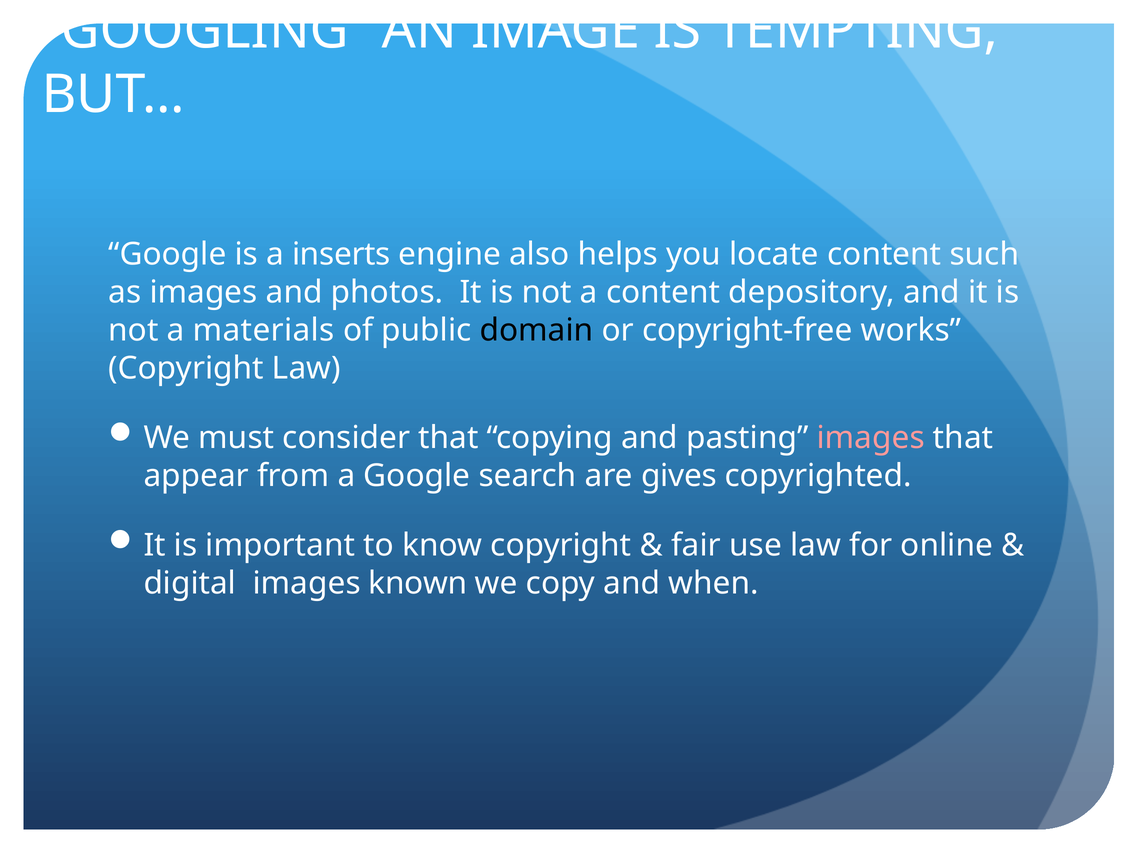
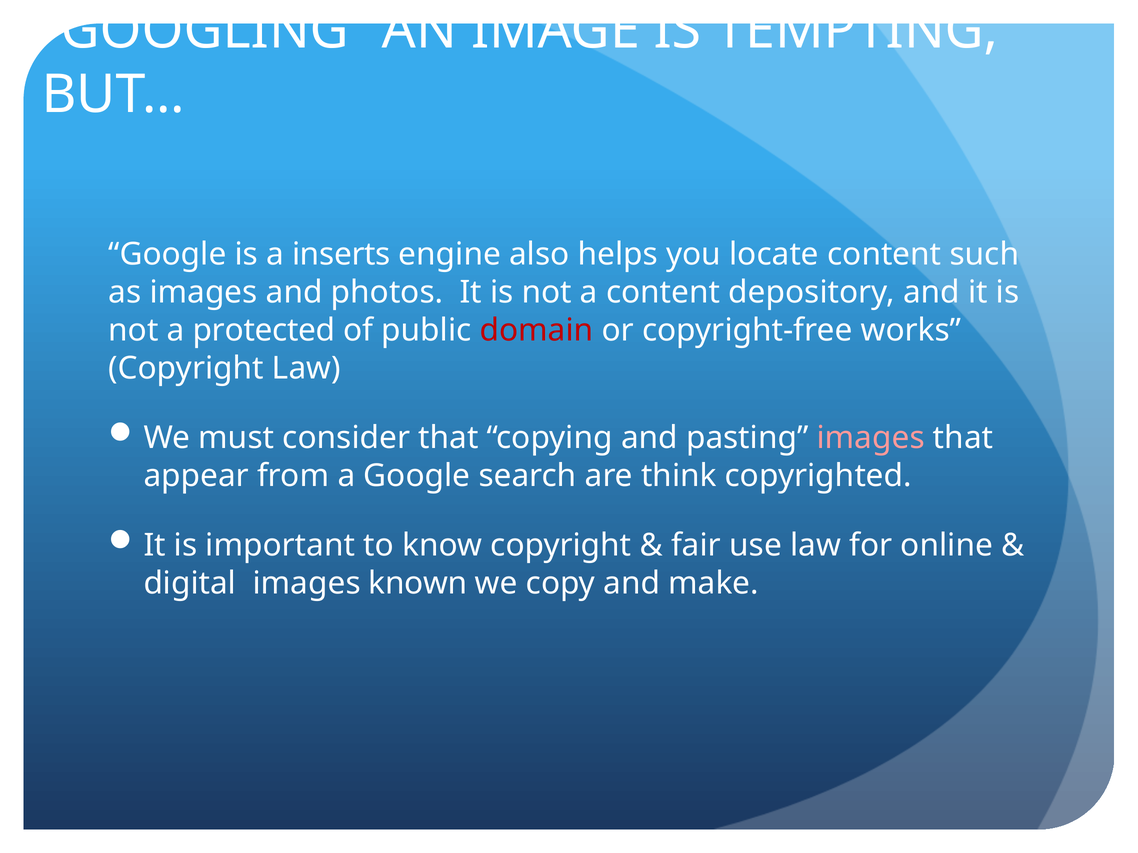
materials: materials -> protected
domain colour: black -> red
gives: gives -> think
when: when -> make
